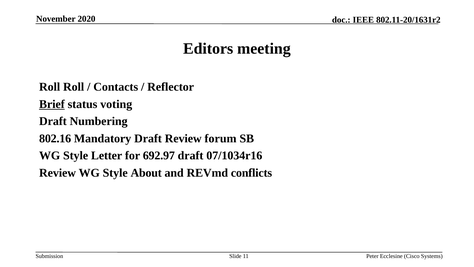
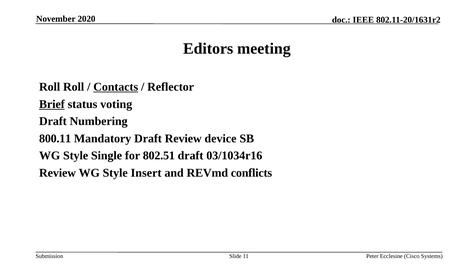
Contacts underline: none -> present
802.16: 802.16 -> 800.11
forum: forum -> device
Letter: Letter -> Single
692.97: 692.97 -> 802.51
07/1034r16: 07/1034r16 -> 03/1034r16
About: About -> Insert
